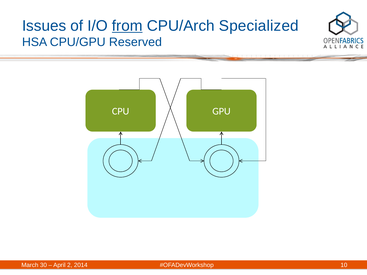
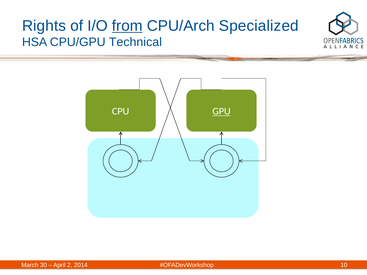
Issues: Issues -> Rights
Reserved: Reserved -> Technical
GPU underline: none -> present
